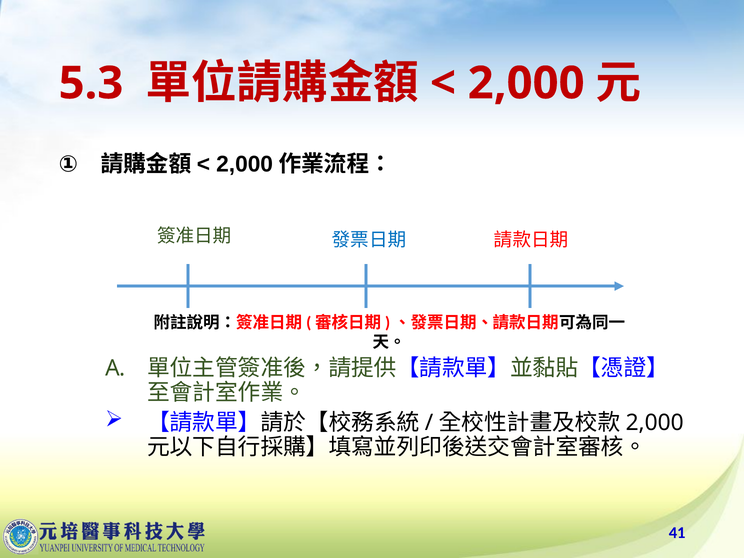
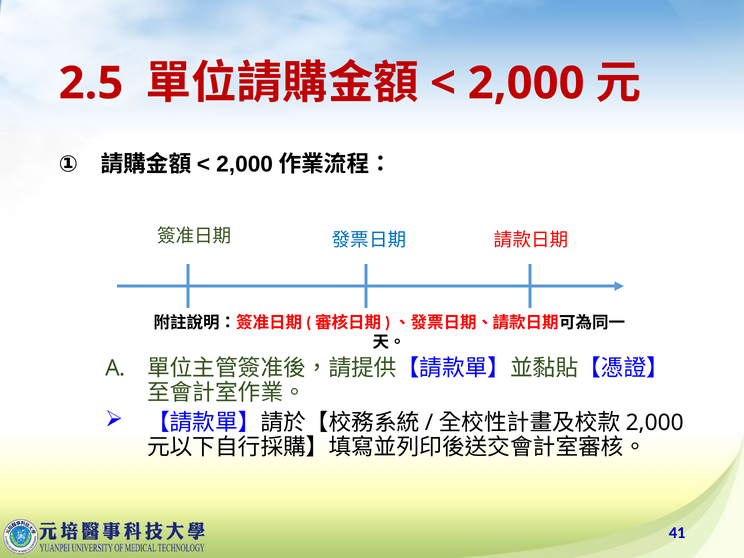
5.3: 5.3 -> 2.5
